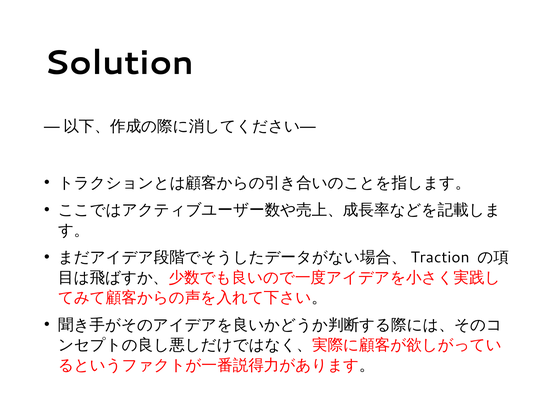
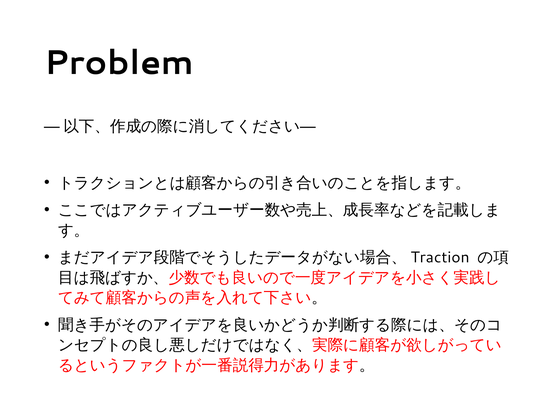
Solution: Solution -> Problem
